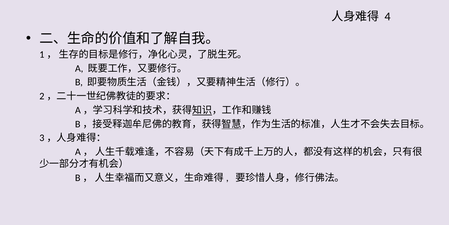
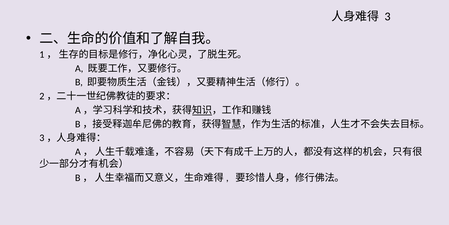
4: 4 -> 3
